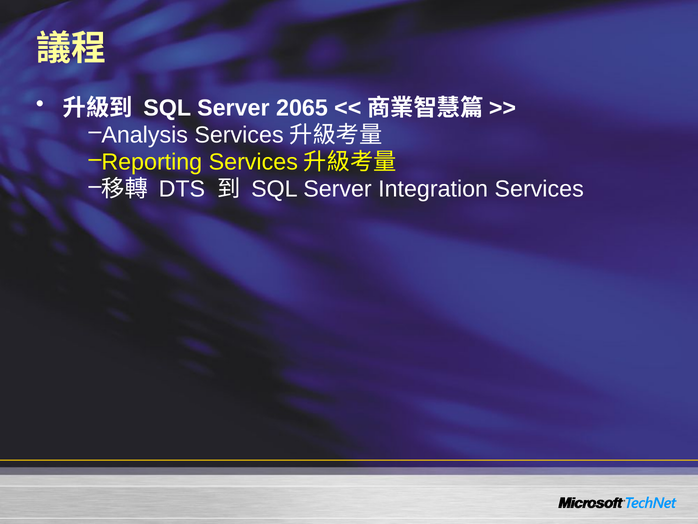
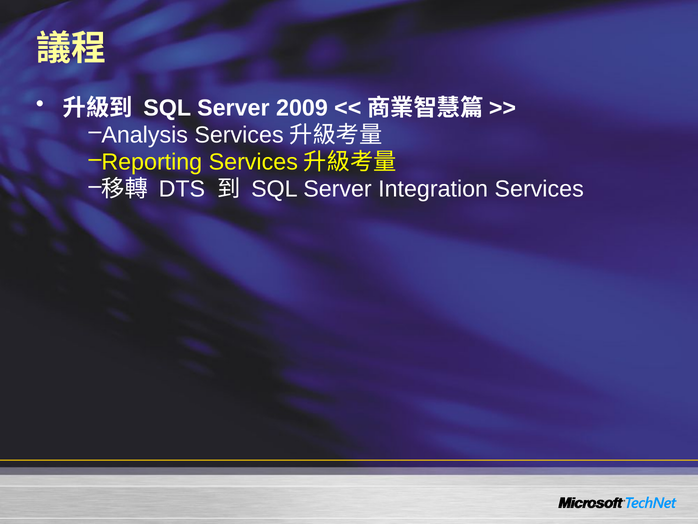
2065: 2065 -> 2009
